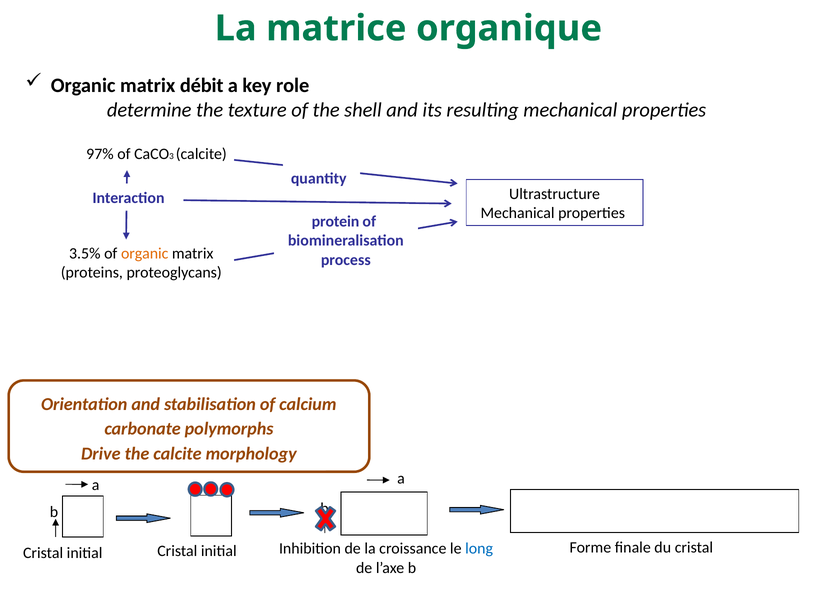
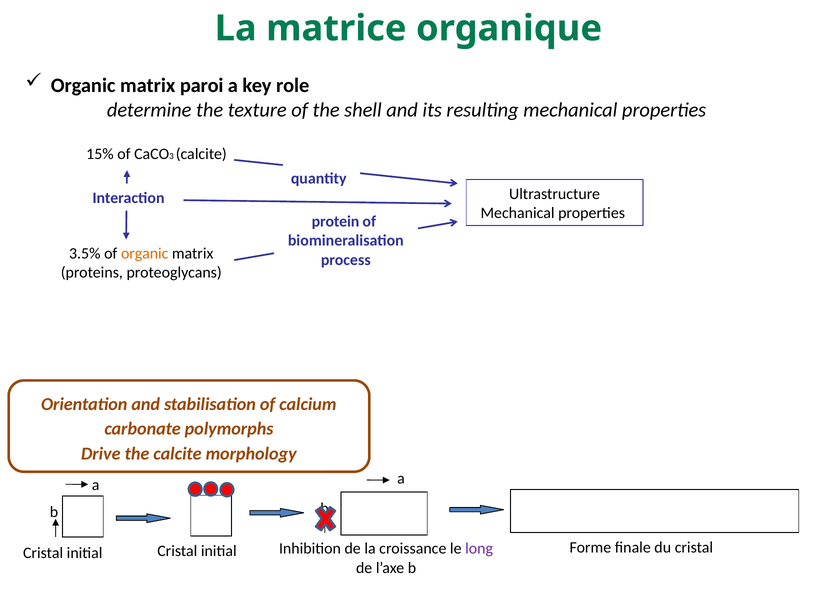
débit: débit -> paroi
97%: 97% -> 15%
long colour: blue -> purple
